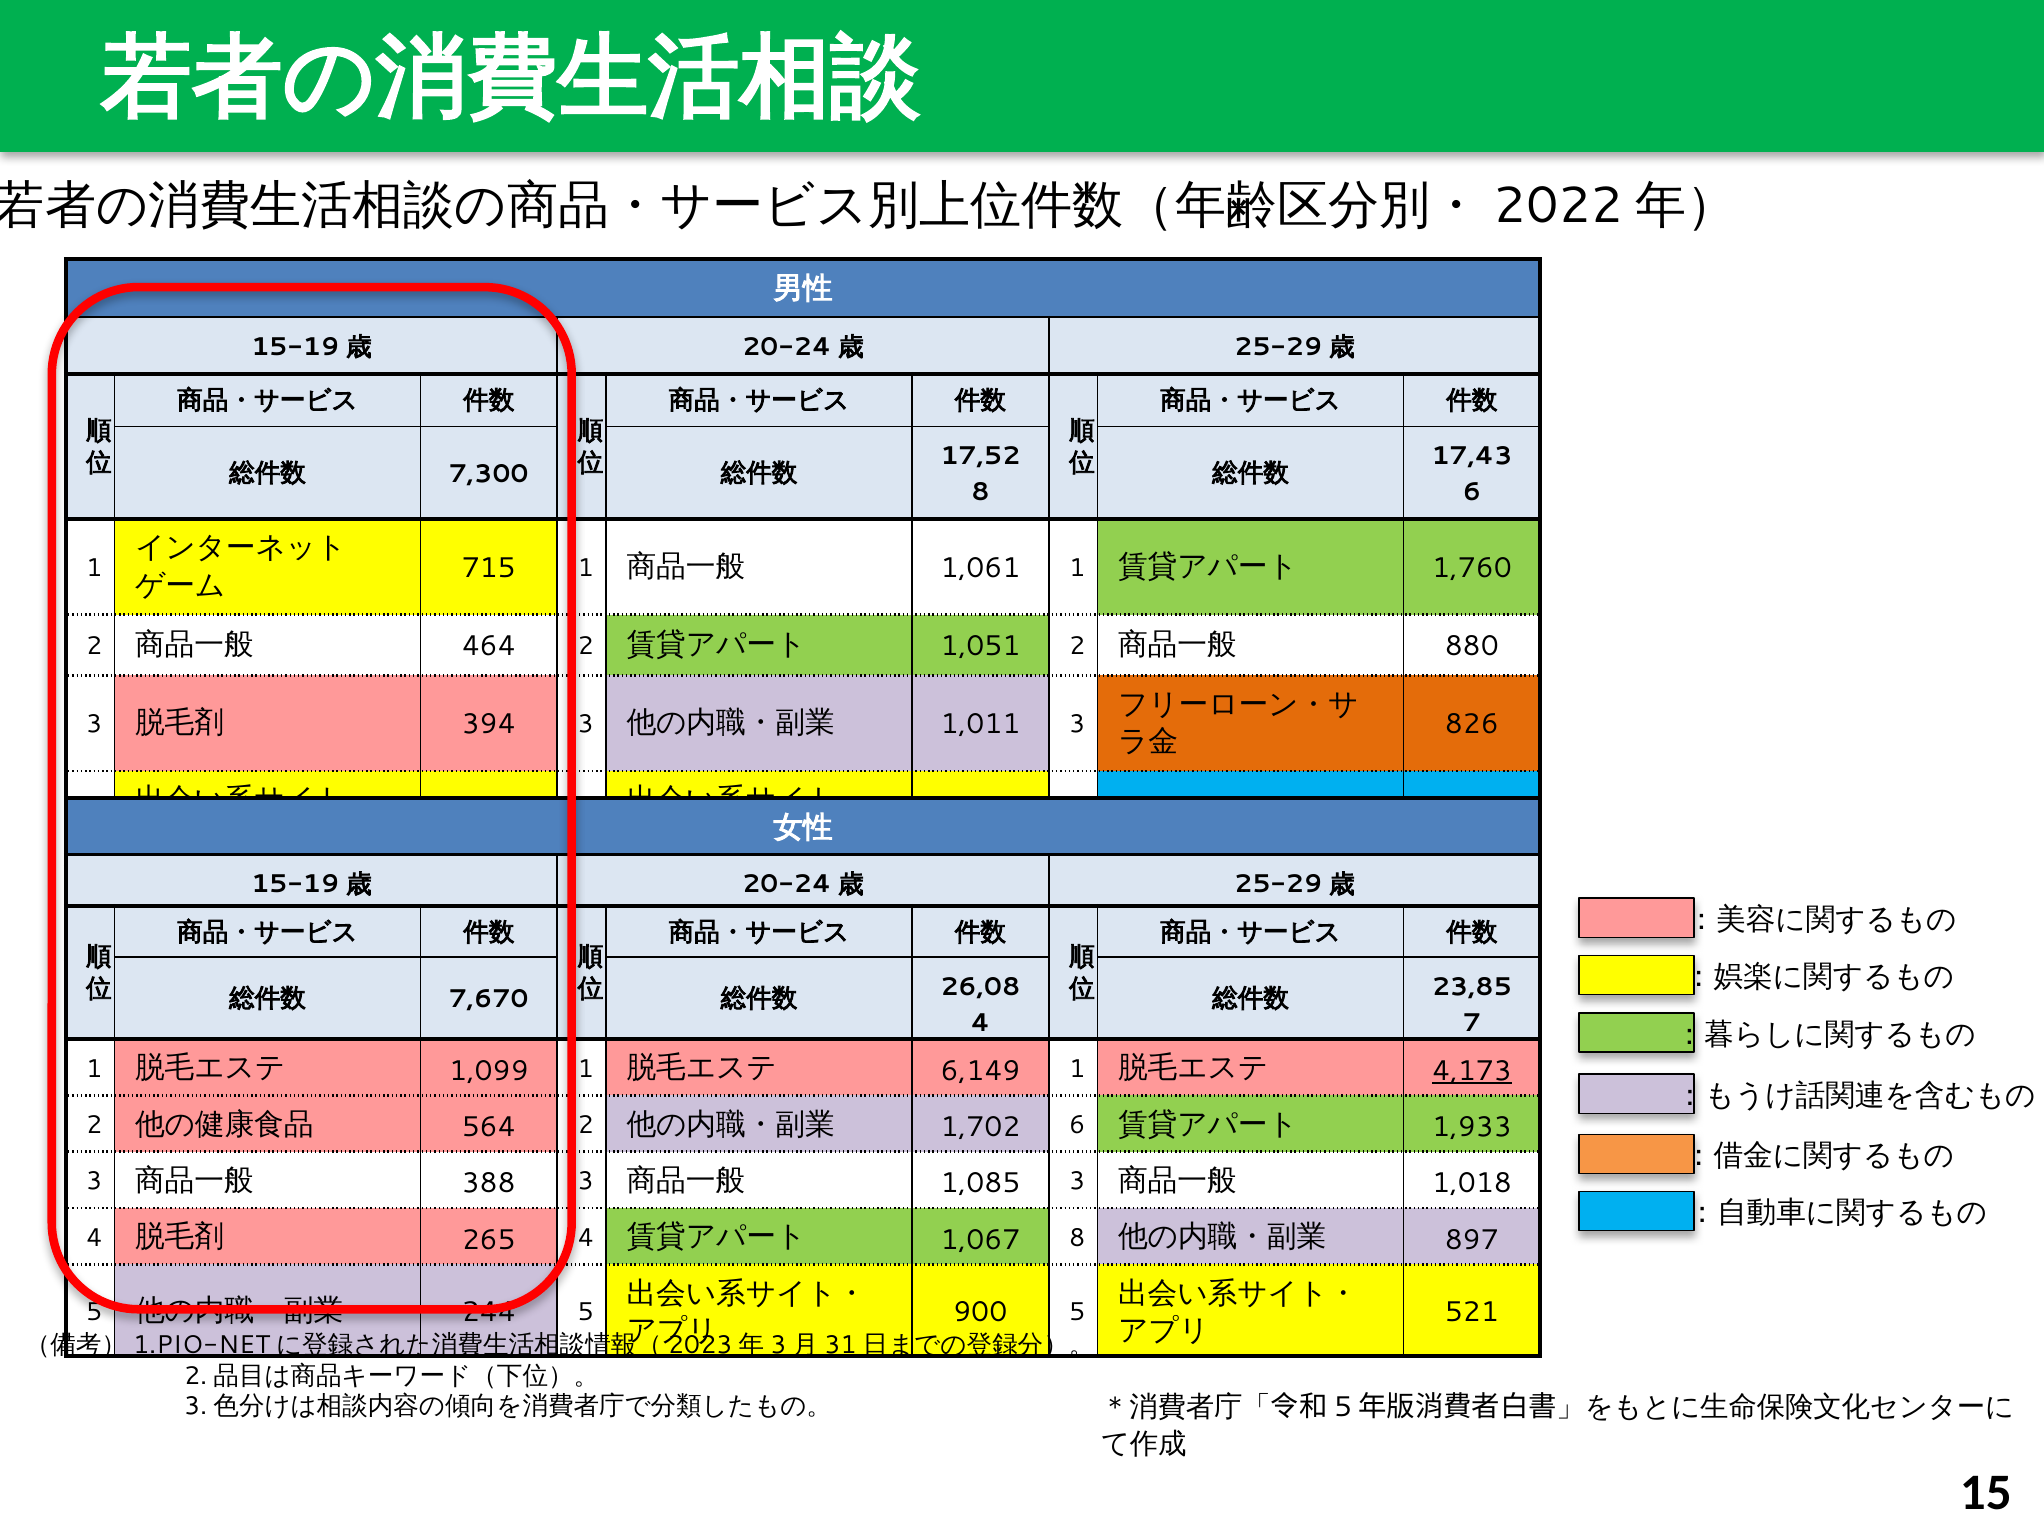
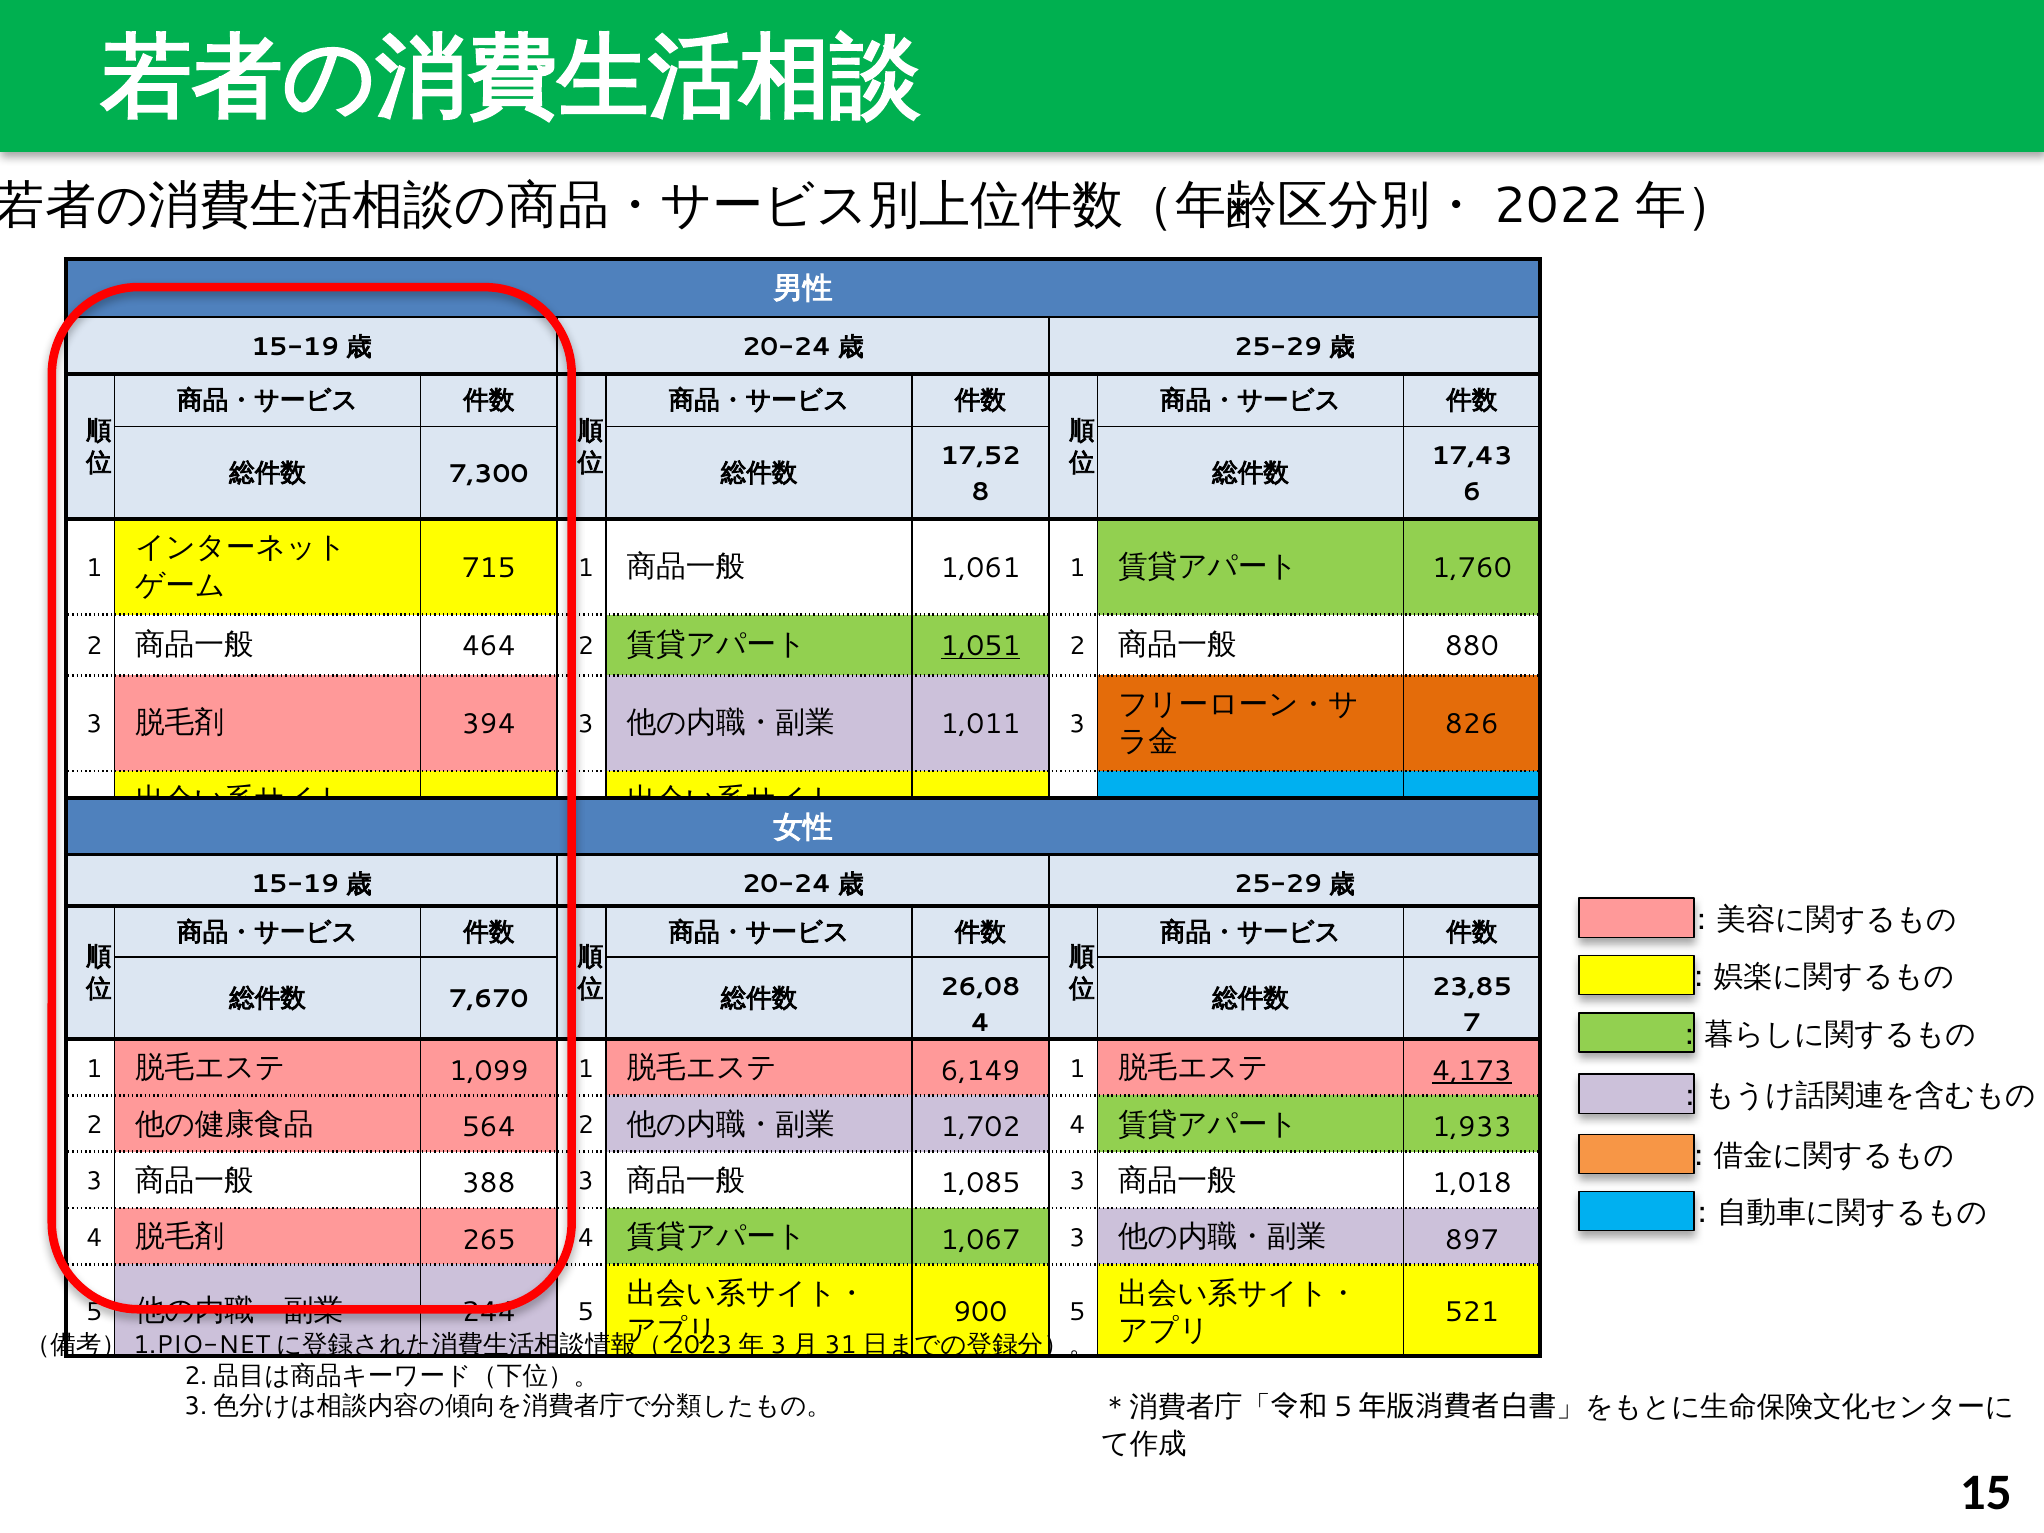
1,051 underline: none -> present
1,702 6: 6 -> 4
1,067 8: 8 -> 3
